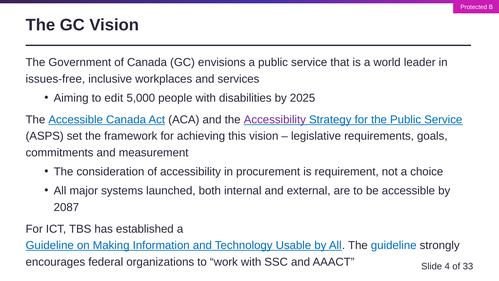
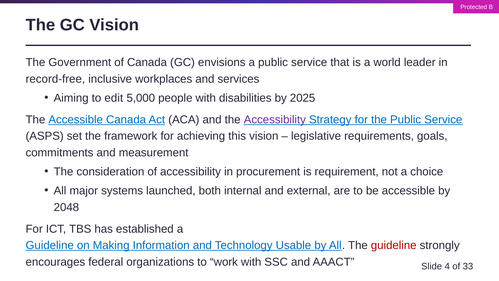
issues-free: issues-free -> record-free
2087: 2087 -> 2048
guideline at (394, 245) colour: blue -> red
